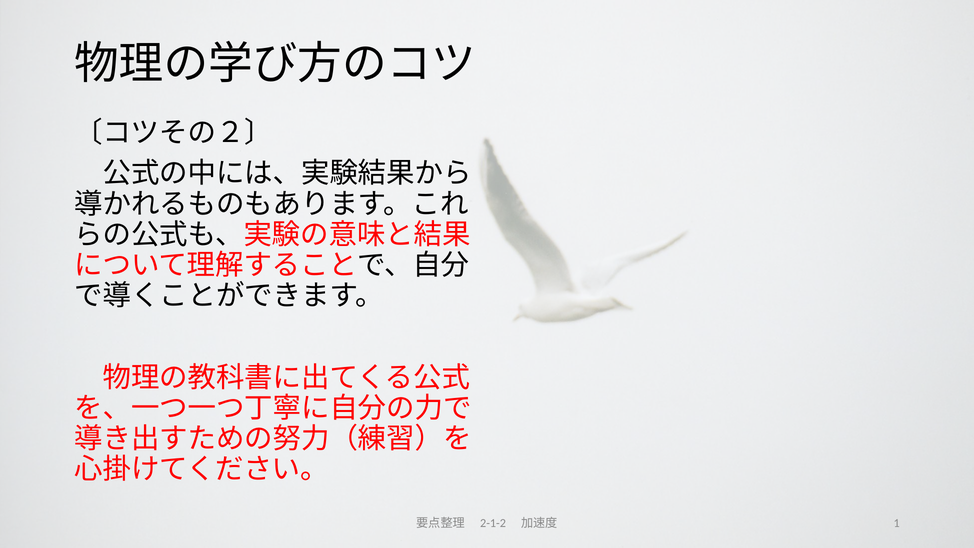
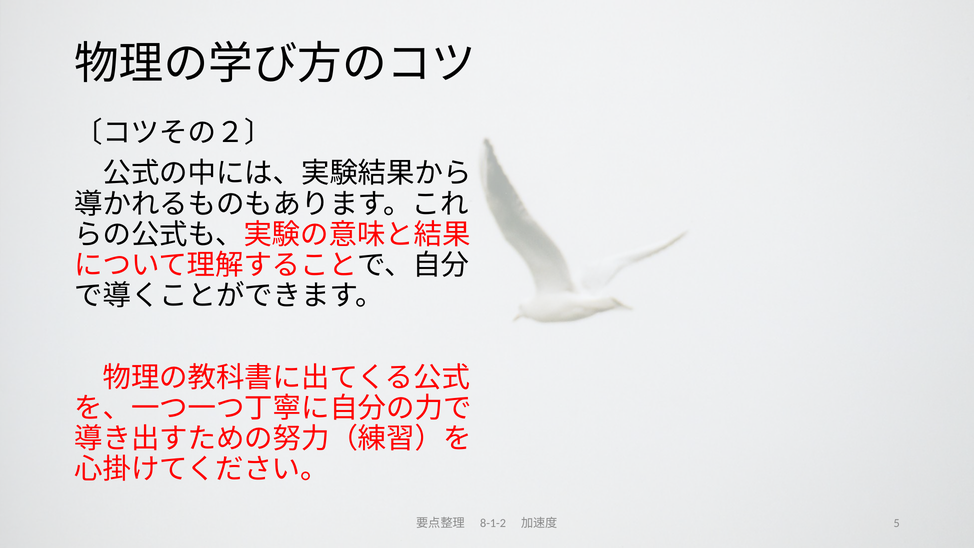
2-1-2: 2-1-2 -> 8-1-2
1: 1 -> 5
